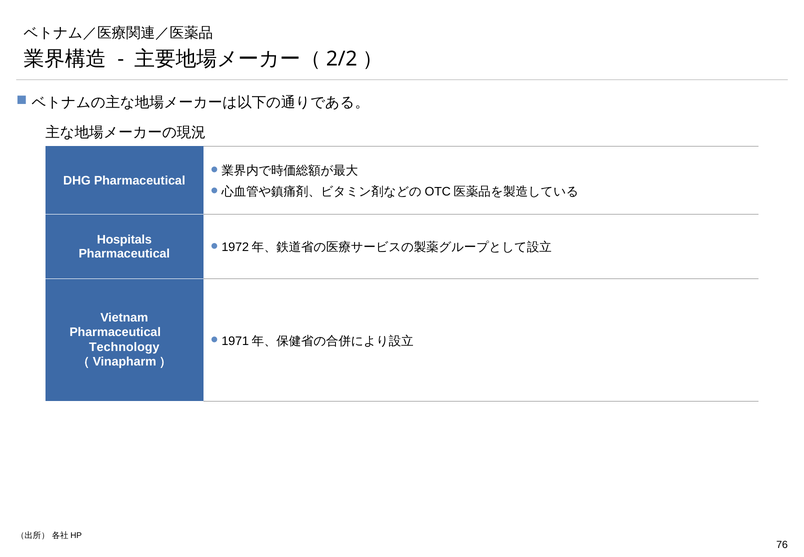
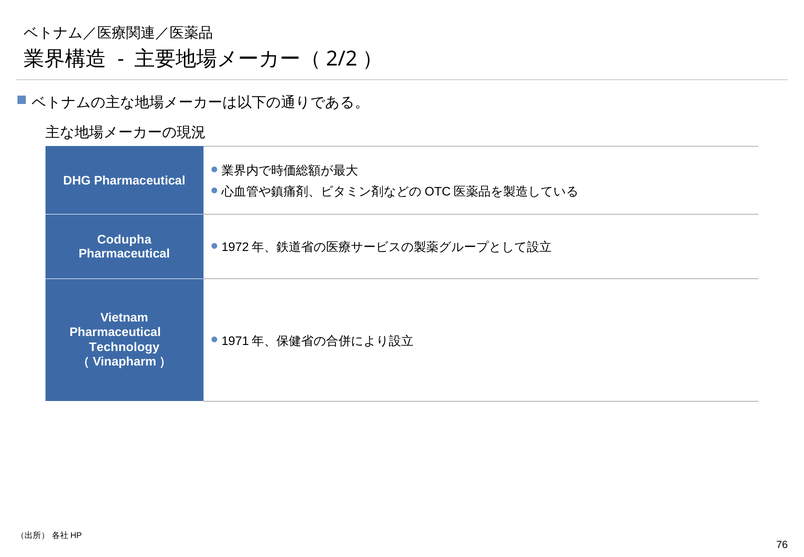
Hospitals: Hospitals -> Codupha
